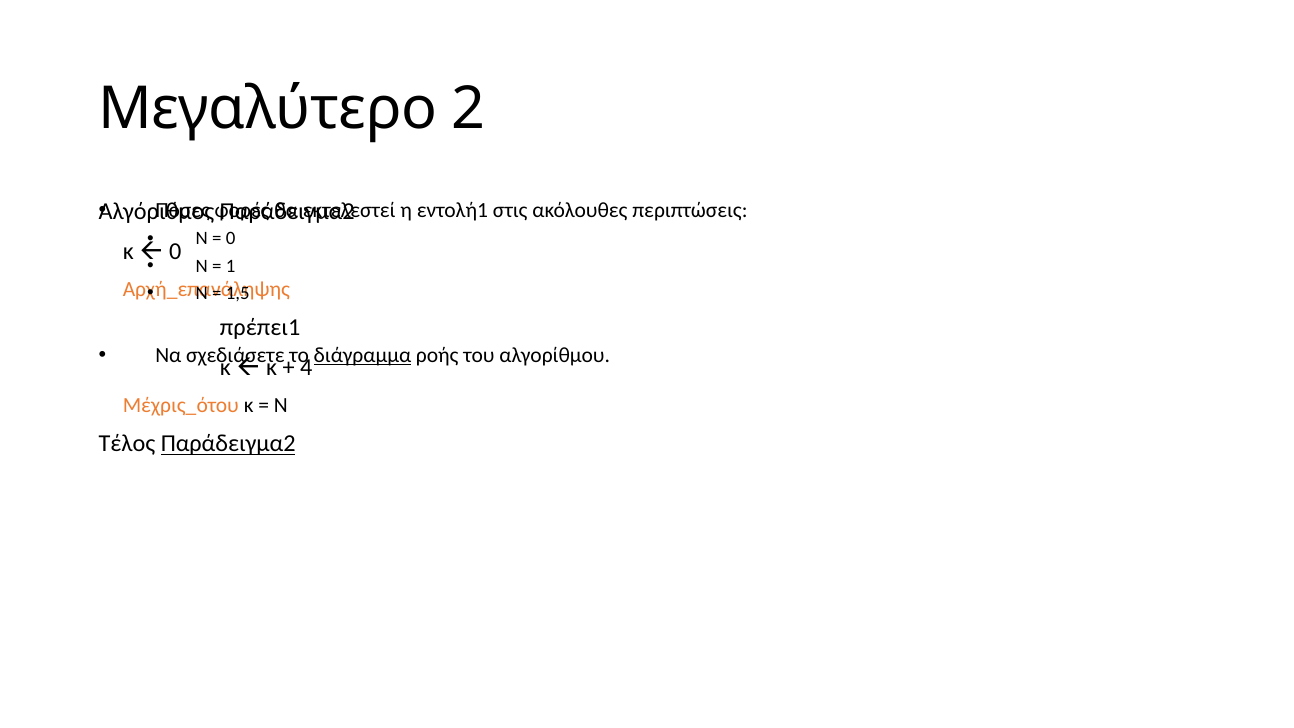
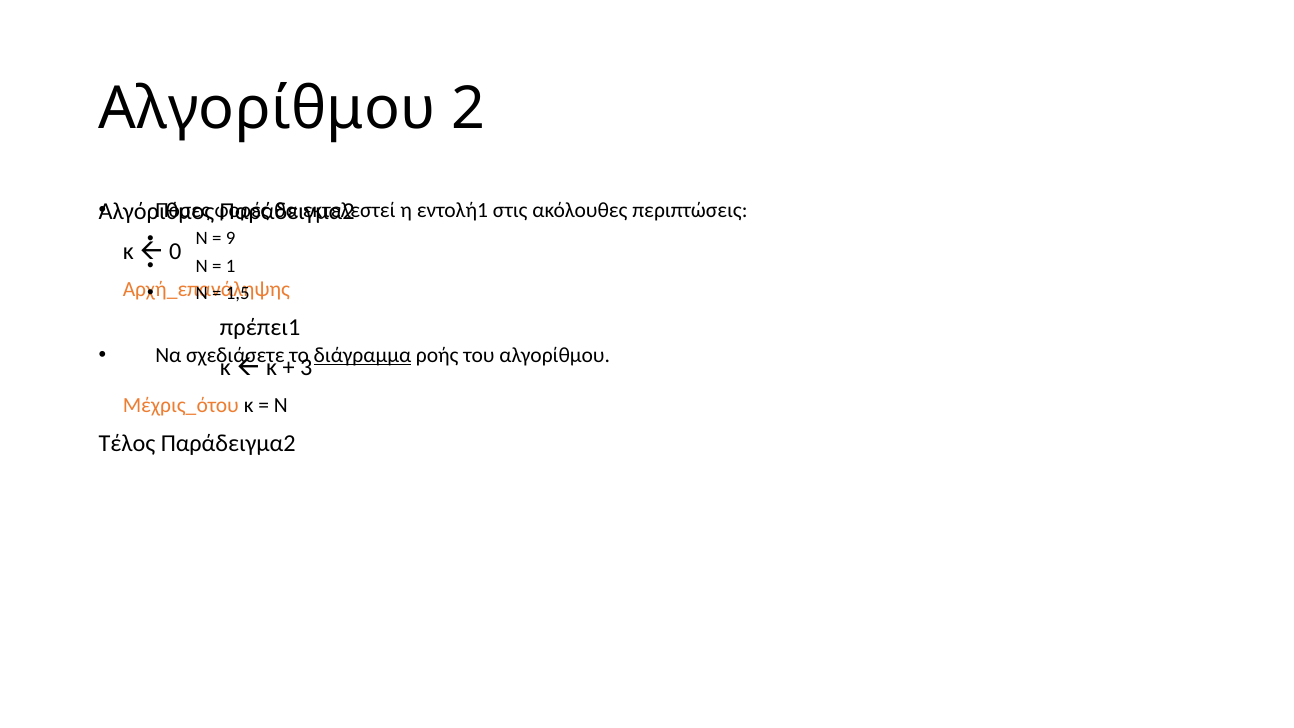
Μεγαλύτερο at (268, 109): Μεγαλύτερο -> Αλγορίθμου
0 at (231, 239): 0 -> 9
4: 4 -> 3
Παράδειγμα2 at (228, 444) underline: present -> none
